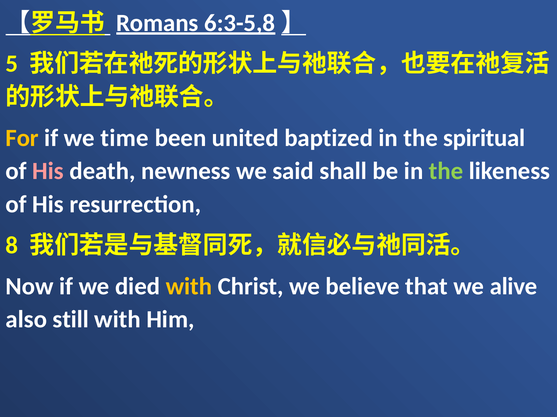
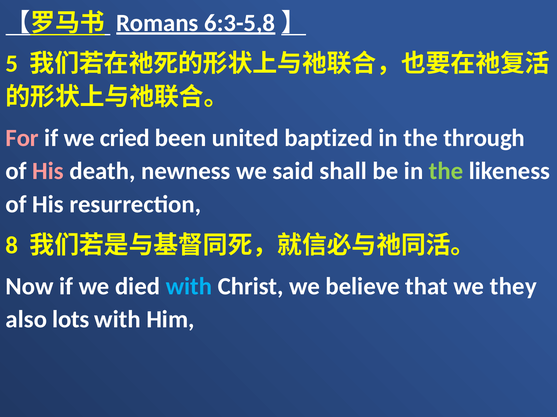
For colour: yellow -> pink
time: time -> cried
spiritual: spiritual -> through
with at (189, 287) colour: yellow -> light blue
alive: alive -> they
still: still -> lots
